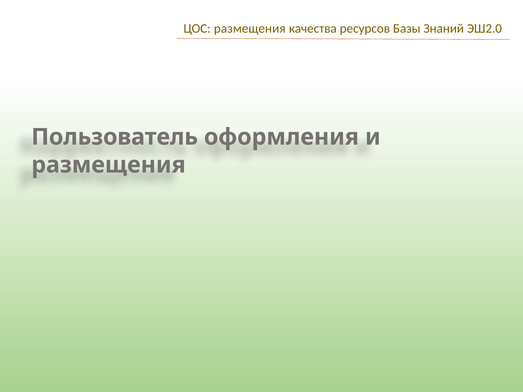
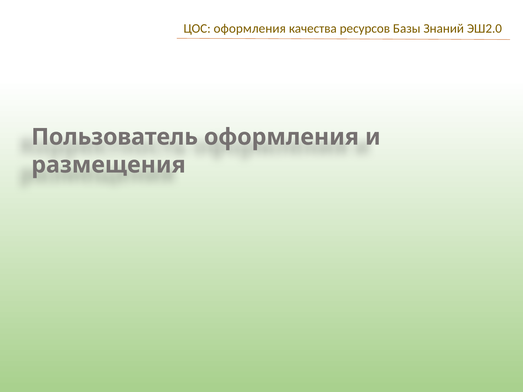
ЦОС размещения: размещения -> оформления
